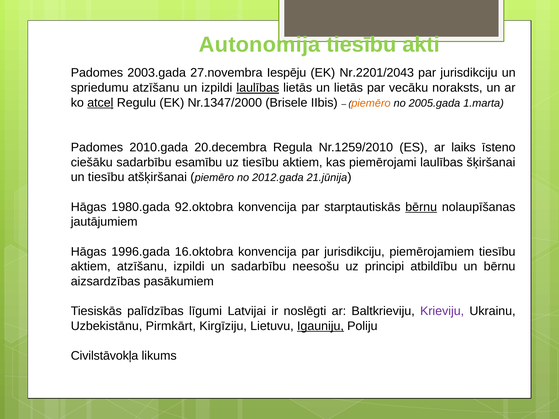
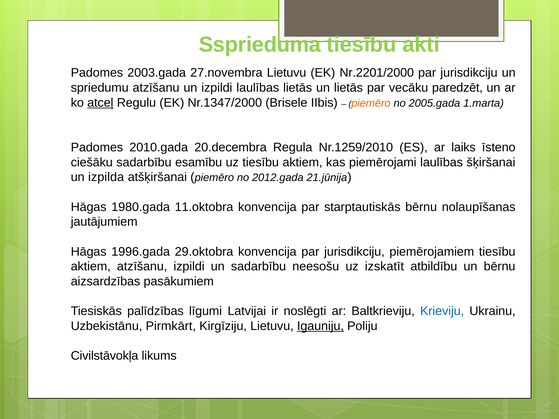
Autonomija: Autonomija -> Ssprieduma
27.novembra Iespēju: Iespēju -> Lietuvu
Nr.2201/2043: Nr.2201/2043 -> Nr.2201/2000
laulības at (258, 88) underline: present -> none
noraksts: noraksts -> paredzēt
un tiesību: tiesību -> izpilda
92.oktobra: 92.oktobra -> 11.oktobra
bērnu at (421, 207) underline: present -> none
16.oktobra: 16.oktobra -> 29.oktobra
principi: principi -> izskatīt
Krieviju colour: purple -> blue
